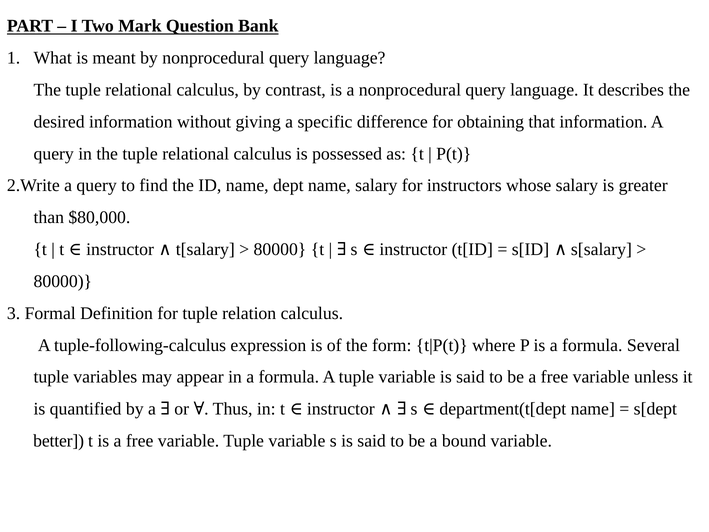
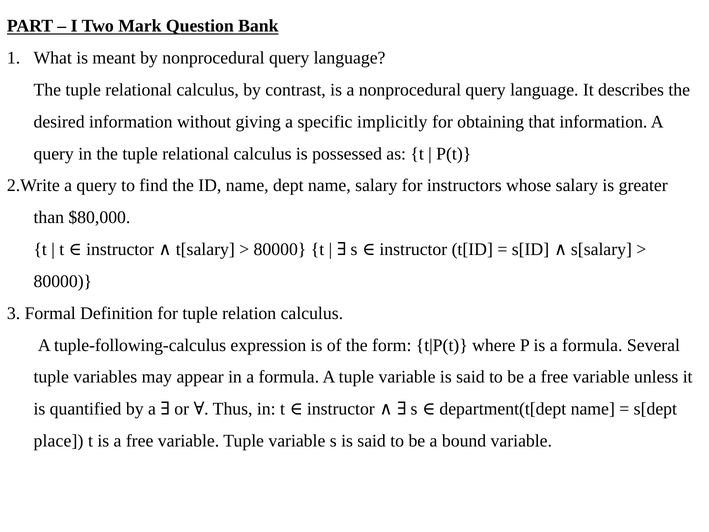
difference: difference -> implicitly
better: better -> place
